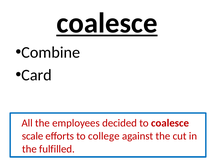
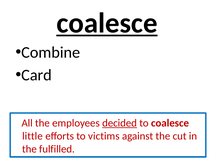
decided underline: none -> present
scale: scale -> little
college: college -> victims
